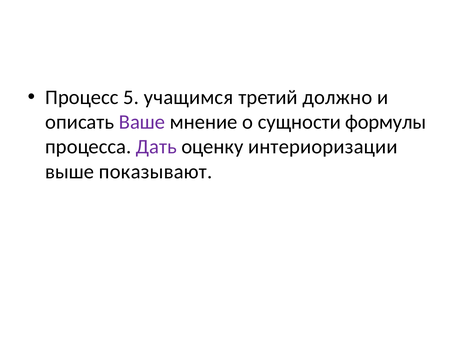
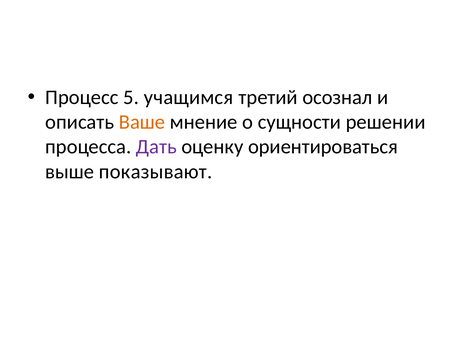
должно: должно -> осознал
Ваше colour: purple -> orange
формулы: формулы -> решении
интериоризации: интериоризации -> ориентироваться
